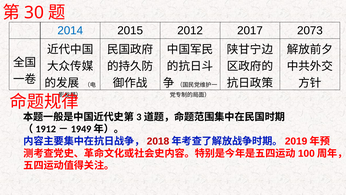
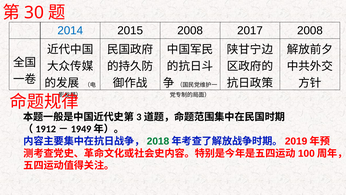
2015 2012: 2012 -> 2008
2017 2073: 2073 -> 2008
2018 colour: red -> green
